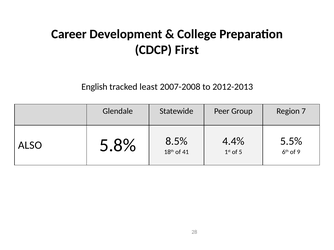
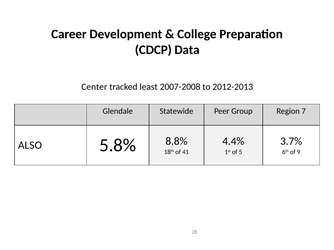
First: First -> Data
English: English -> Center
5.5%: 5.5% -> 3.7%
8.5%: 8.5% -> 8.8%
